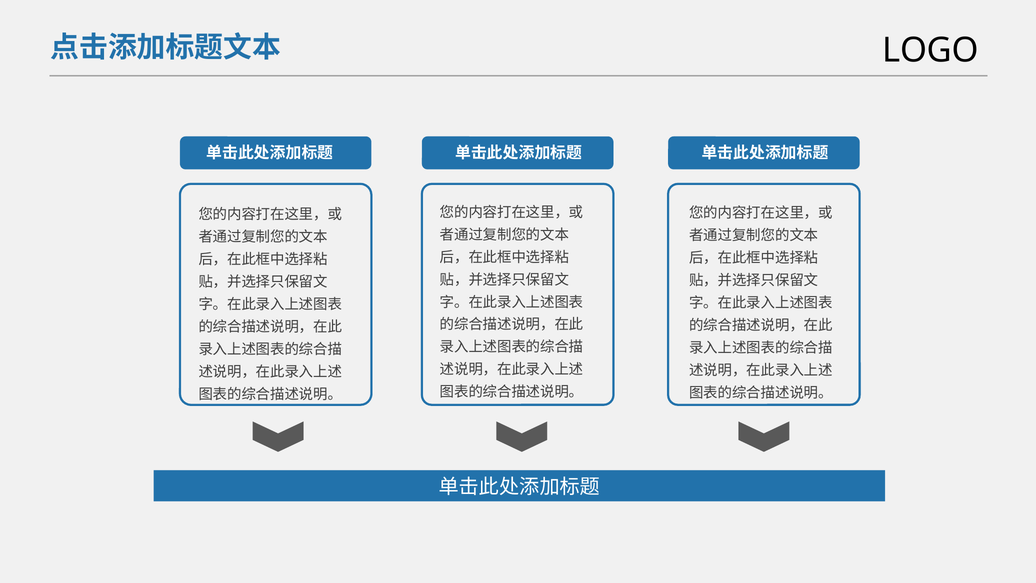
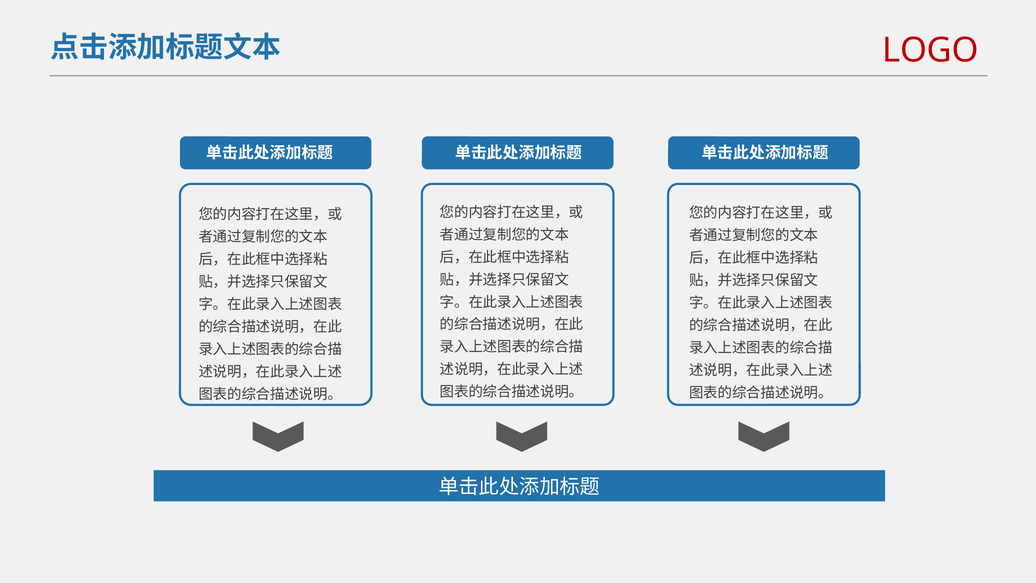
LOGO colour: black -> red
